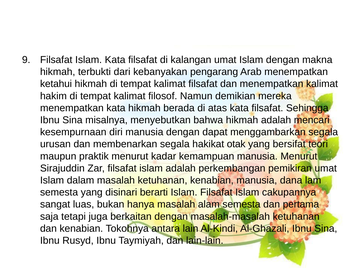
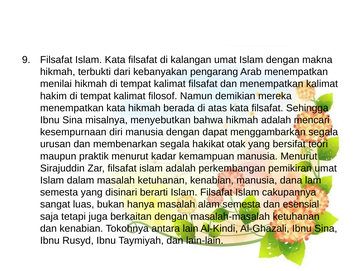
ketahui: ketahui -> menilai
pertama: pertama -> esensial
